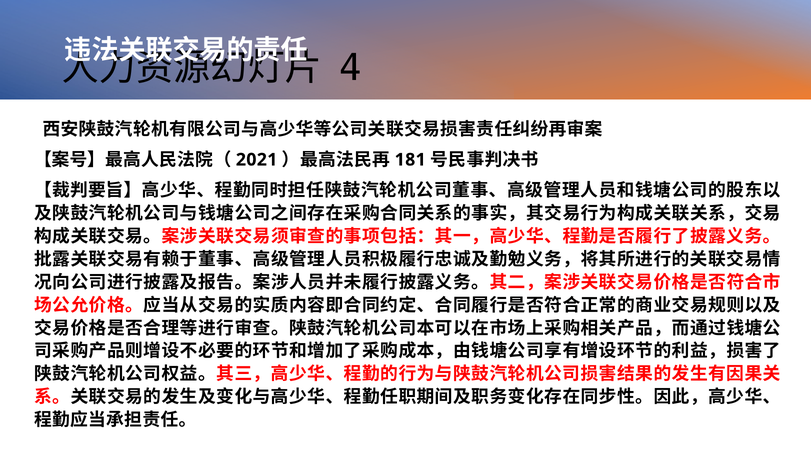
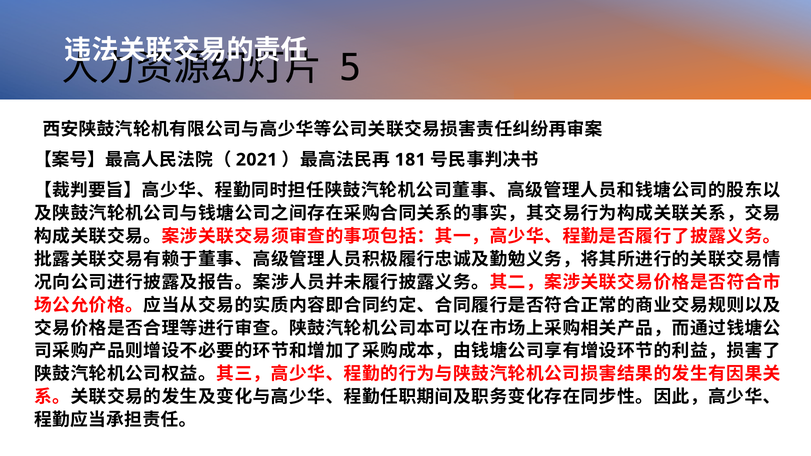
4: 4 -> 5
